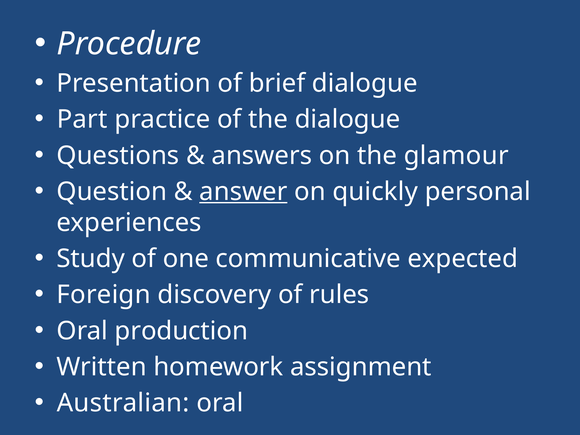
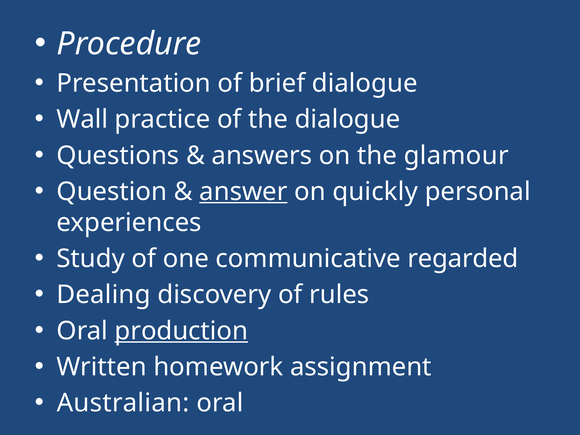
Part: Part -> Wall
expected: expected -> regarded
Foreign: Foreign -> Dealing
production underline: none -> present
